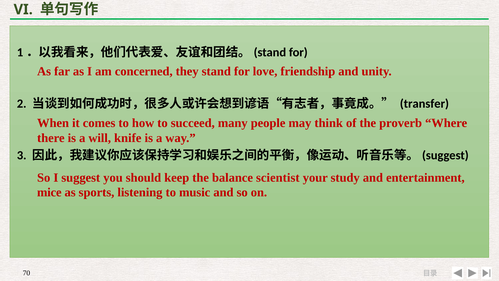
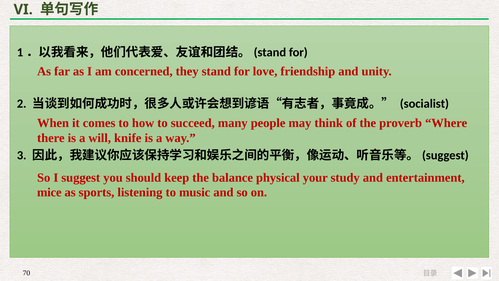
transfer: transfer -> socialist
scientist: scientist -> physical
